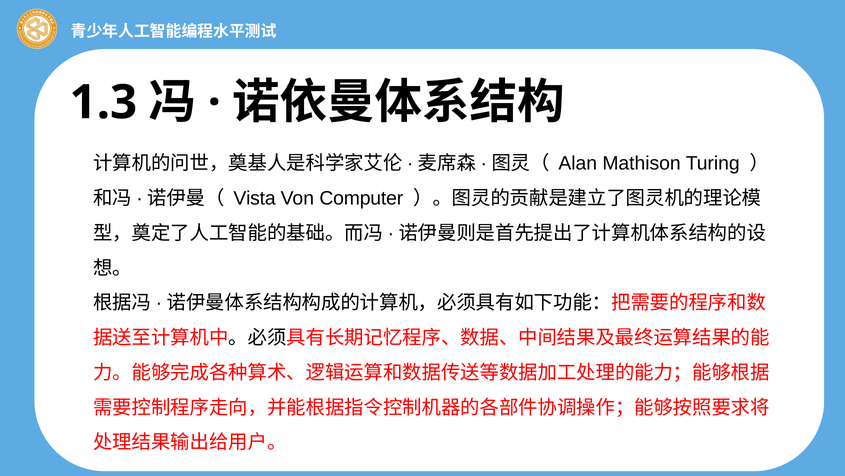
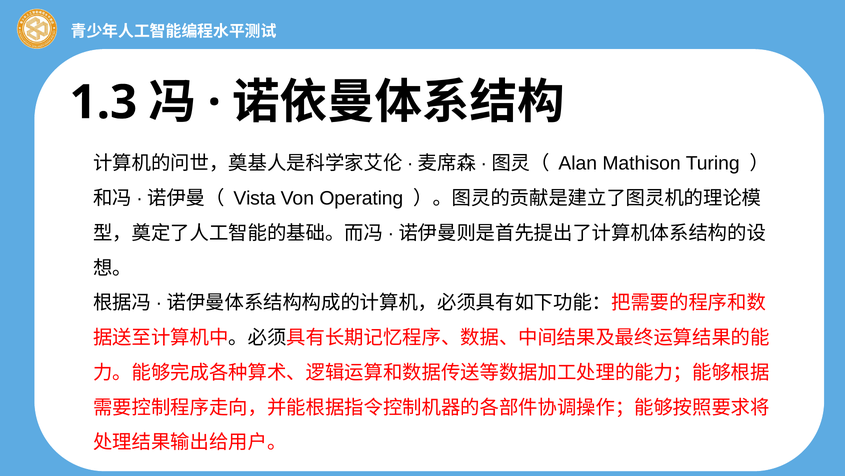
Computer: Computer -> Operating
